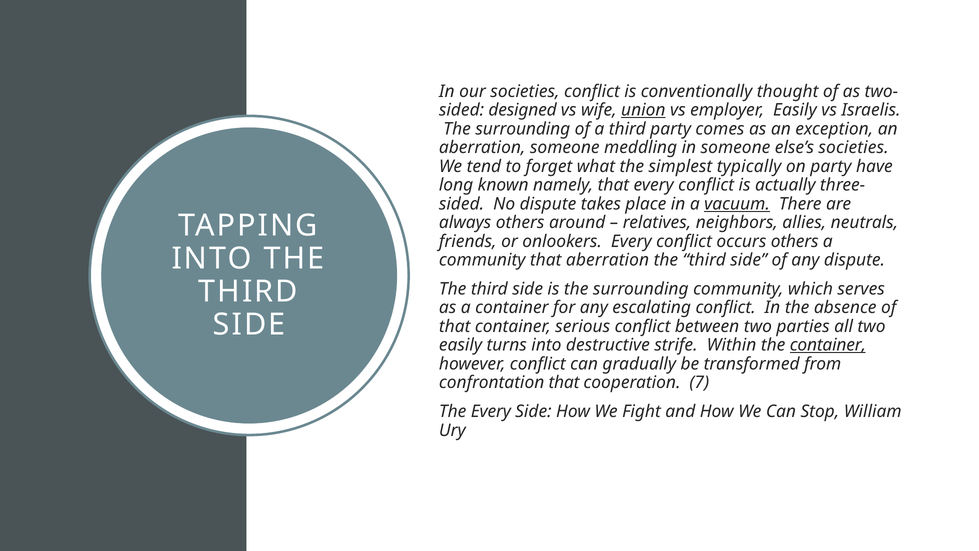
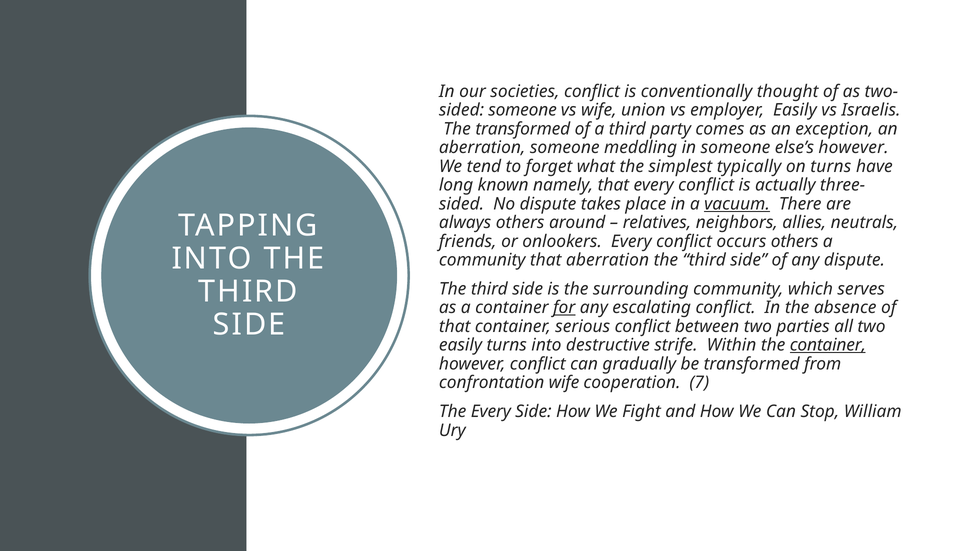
designed at (523, 110): designed -> someone
union underline: present -> none
surrounding at (523, 129): surrounding -> transformed
else’s societies: societies -> however
on party: party -> turns
for underline: none -> present
confrontation that: that -> wife
